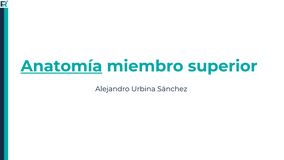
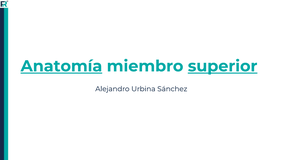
superior underline: none -> present
